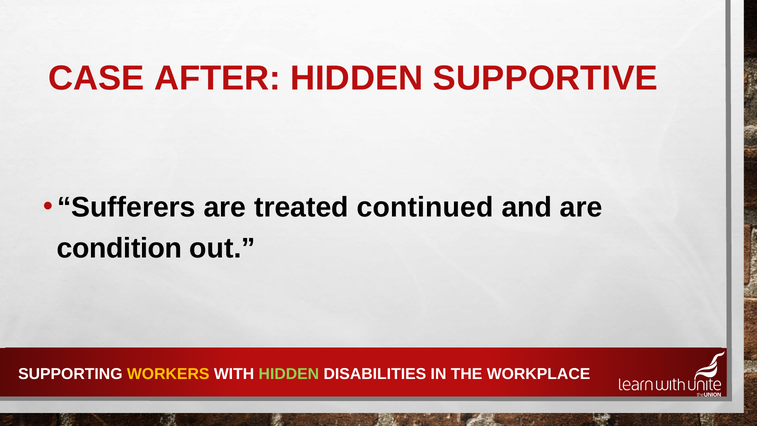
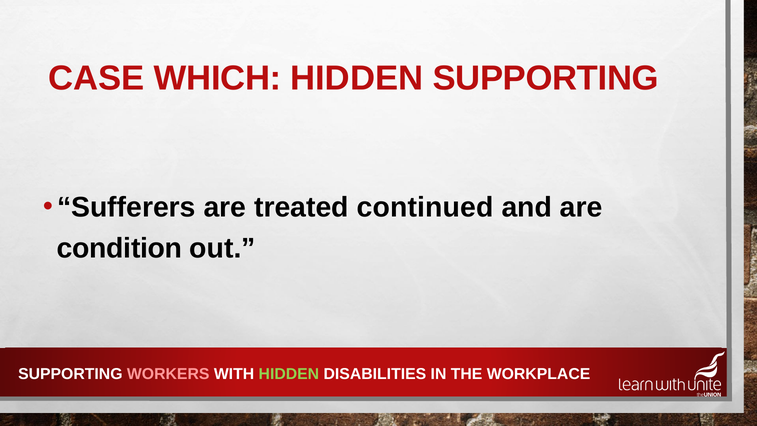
AFTER: AFTER -> WHICH
HIDDEN SUPPORTIVE: SUPPORTIVE -> SUPPORTING
WORKERS colour: yellow -> pink
